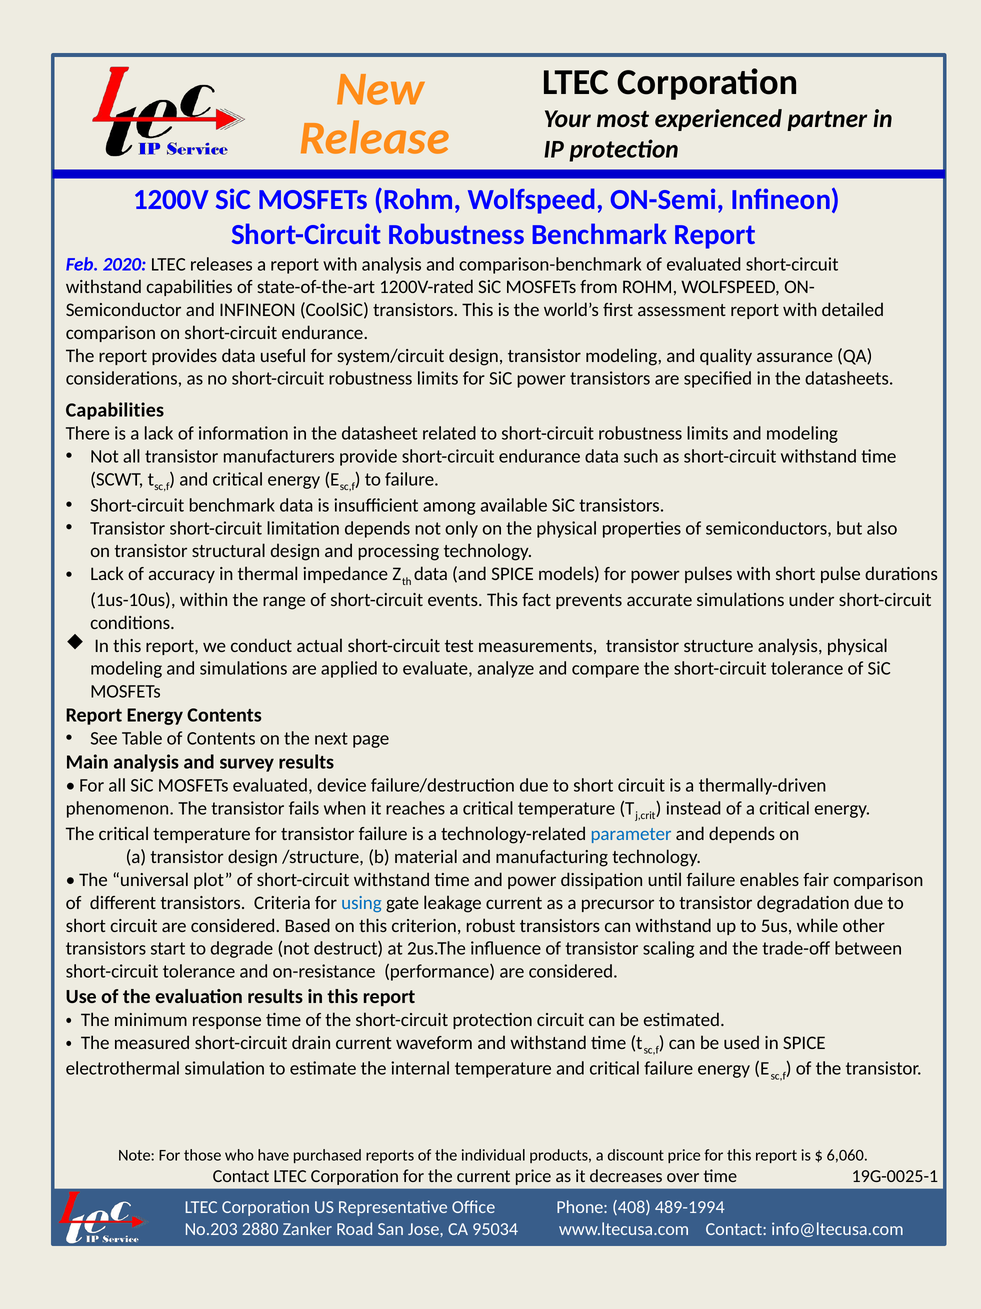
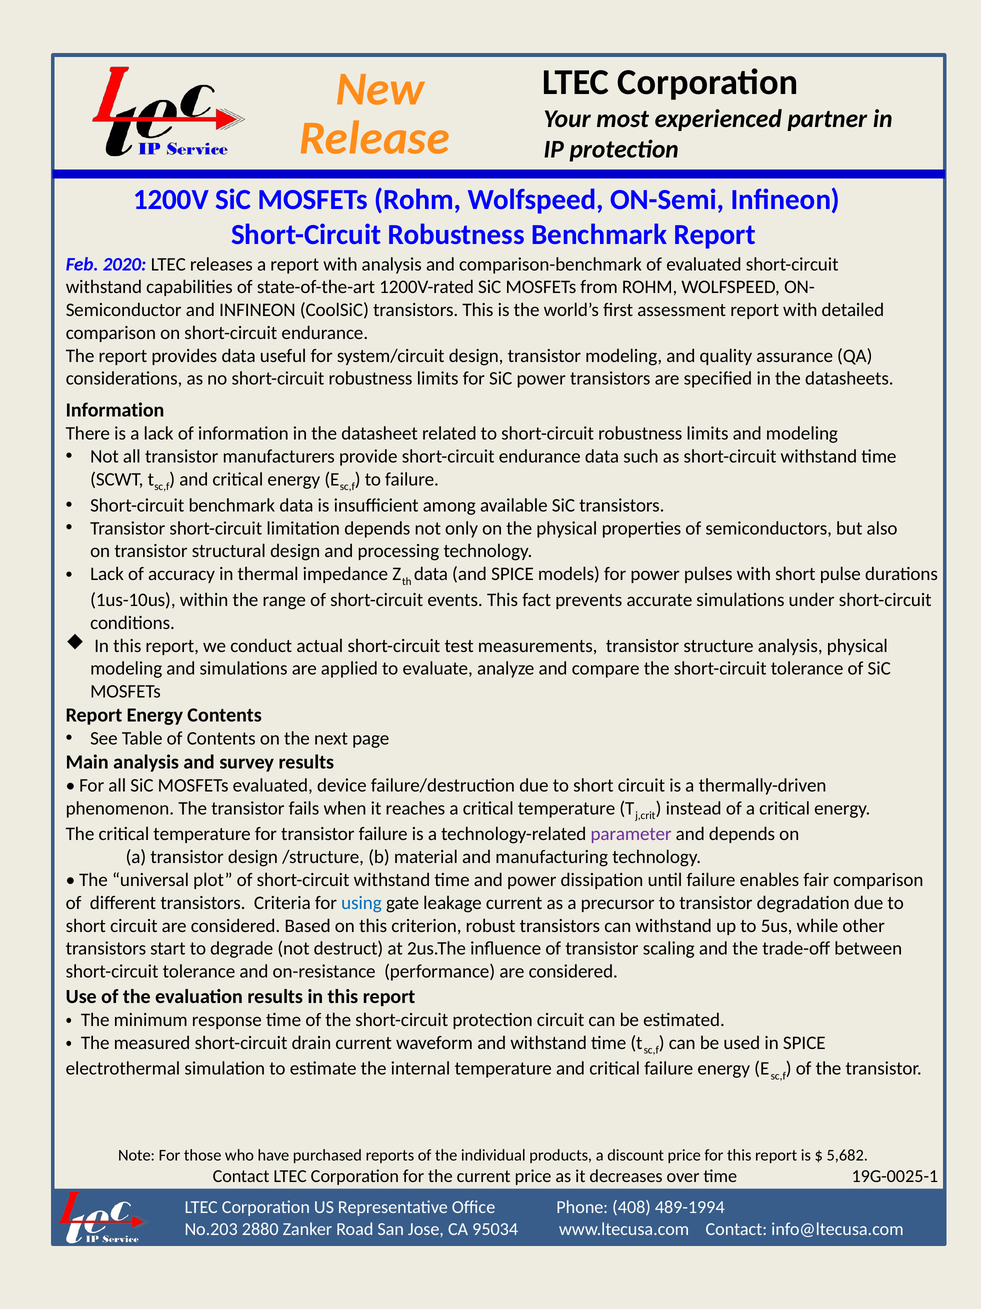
Capabilities at (115, 410): Capabilities -> Information
parameter colour: blue -> purple
6,060: 6,060 -> 5,682
